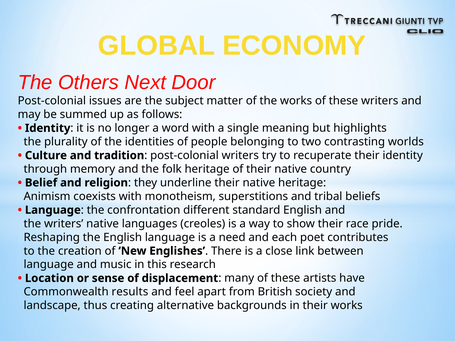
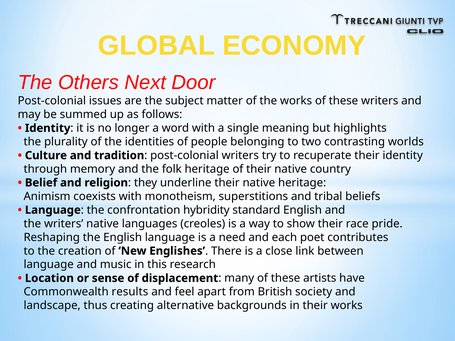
different: different -> hybridity
